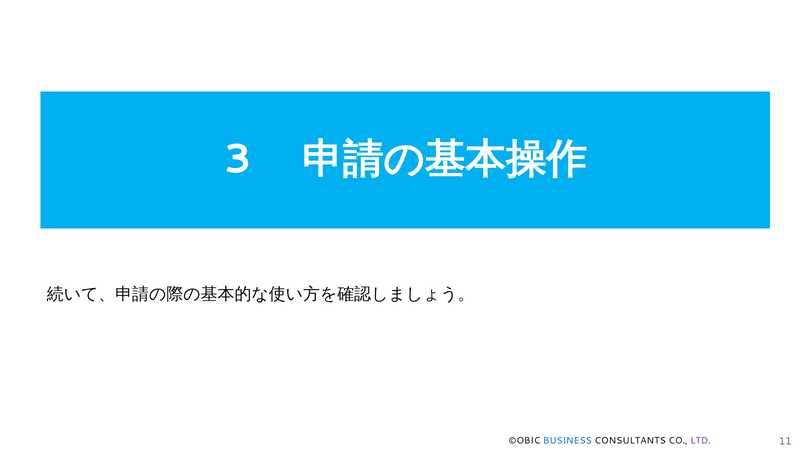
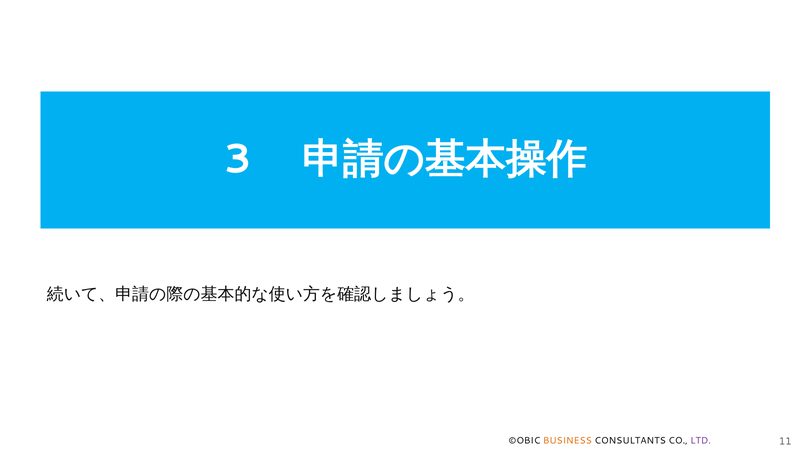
BUSINESS colour: blue -> orange
